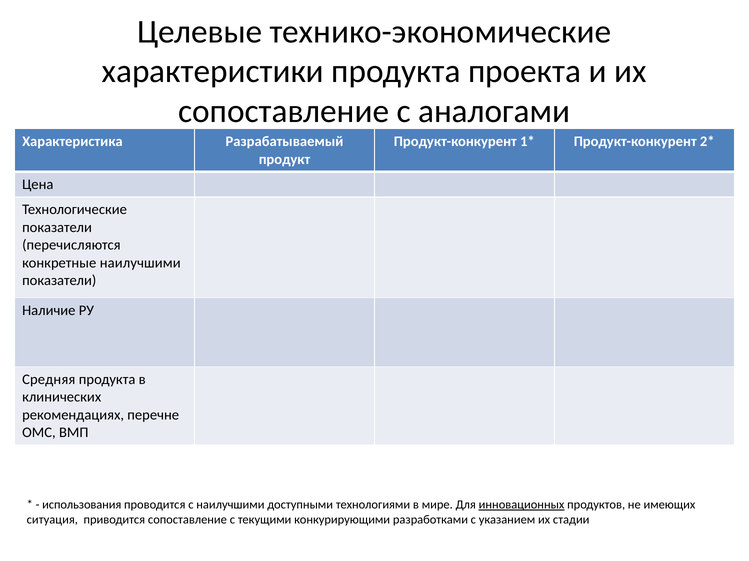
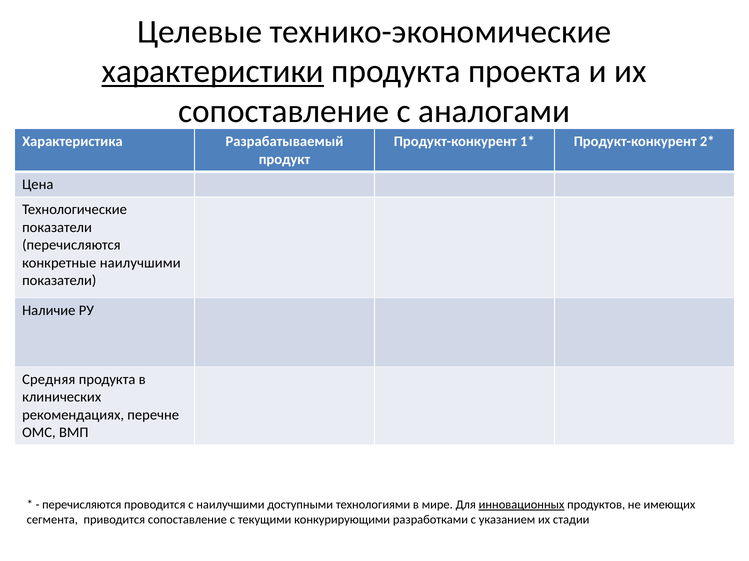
характеристики underline: none -> present
использования at (82, 505): использования -> перечисляются
ситуация: ситуация -> сегмента
